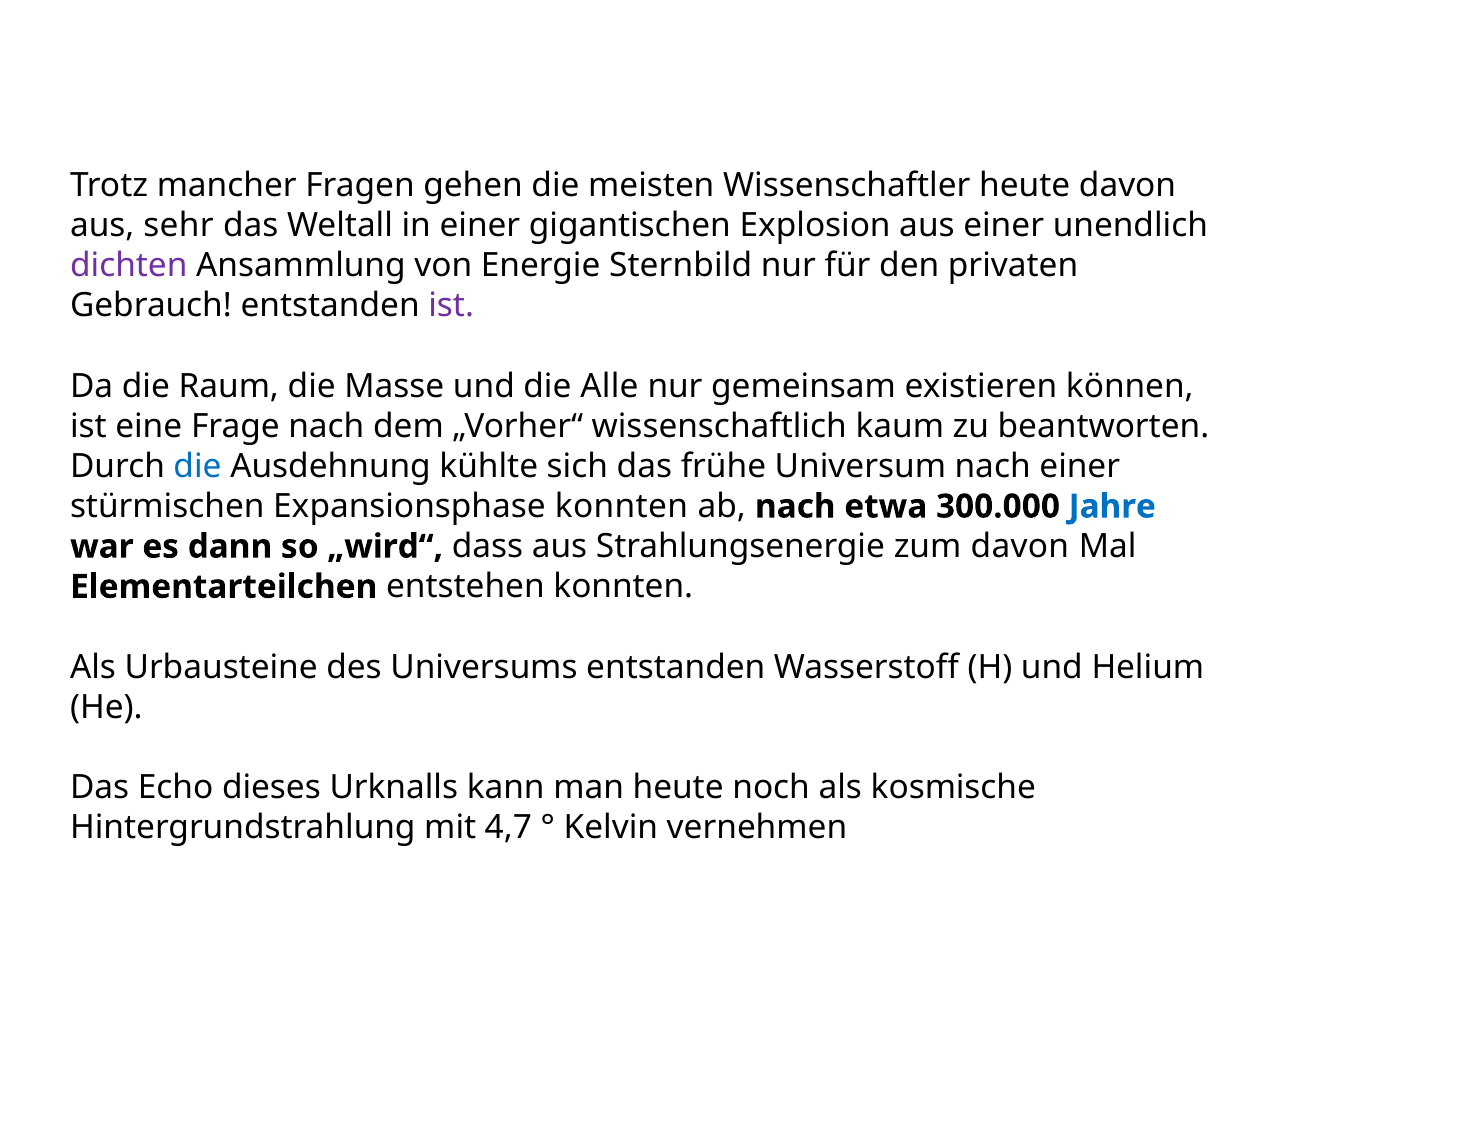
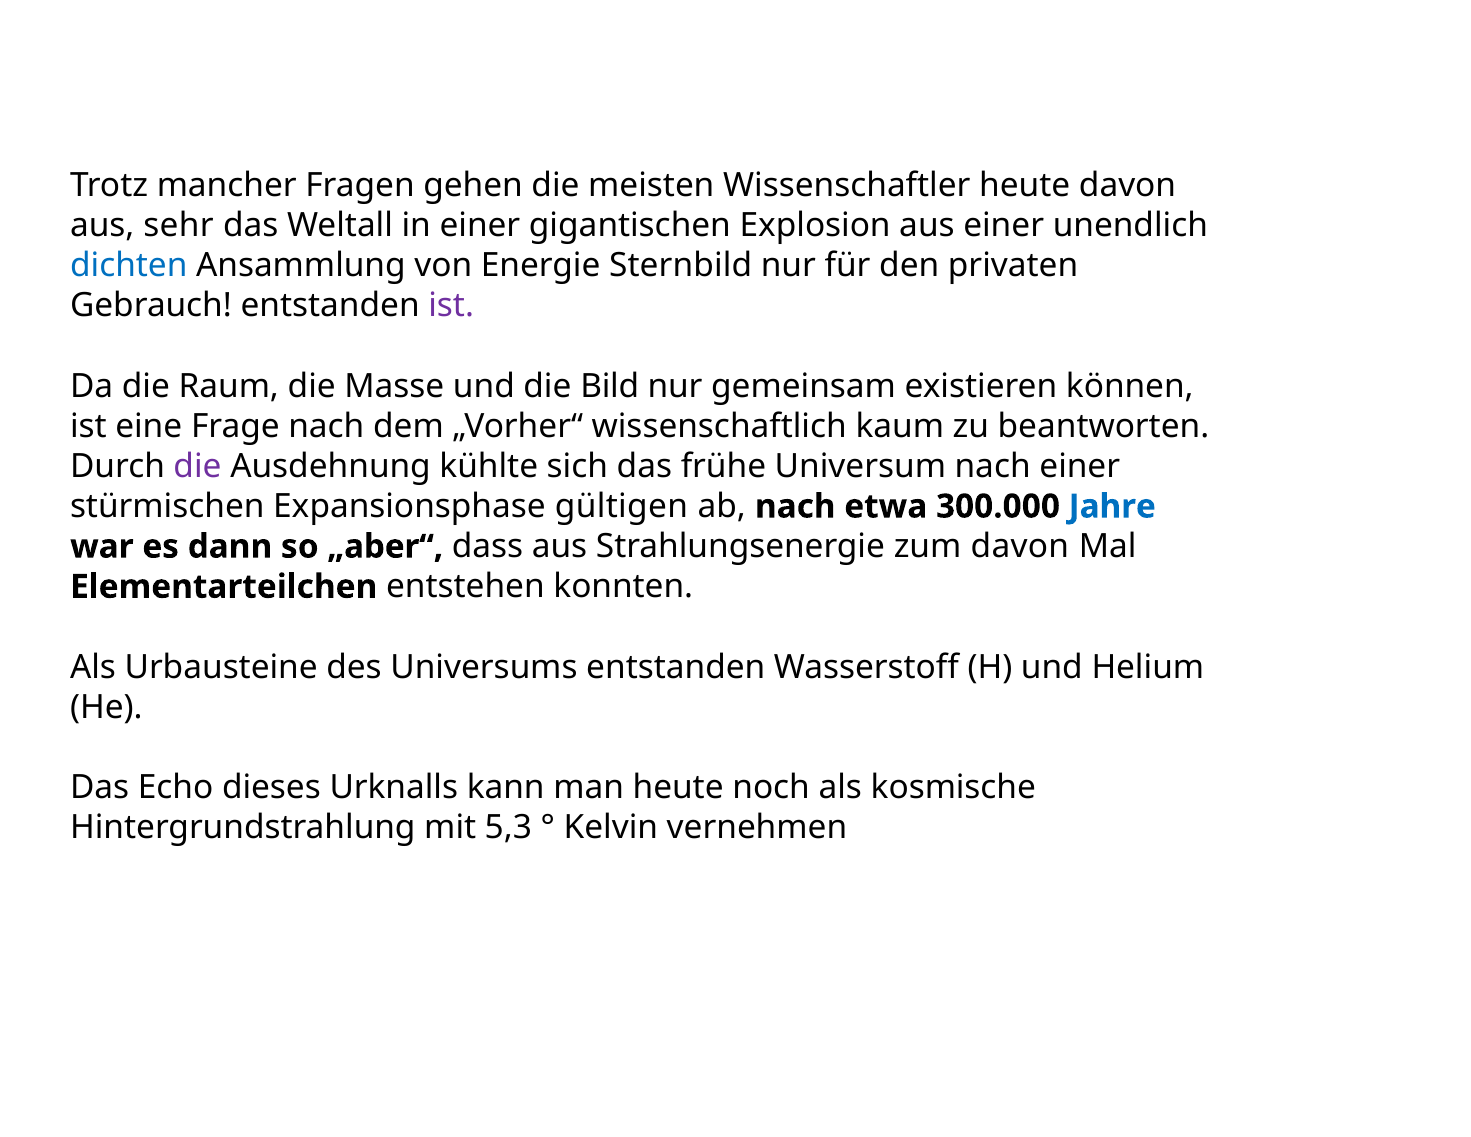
dichten colour: purple -> blue
Alle: Alle -> Bild
die at (198, 466) colour: blue -> purple
Expansionsphase konnten: konnten -> gültigen
„wird“: „wird“ -> „aber“
4,7: 4,7 -> 5,3
